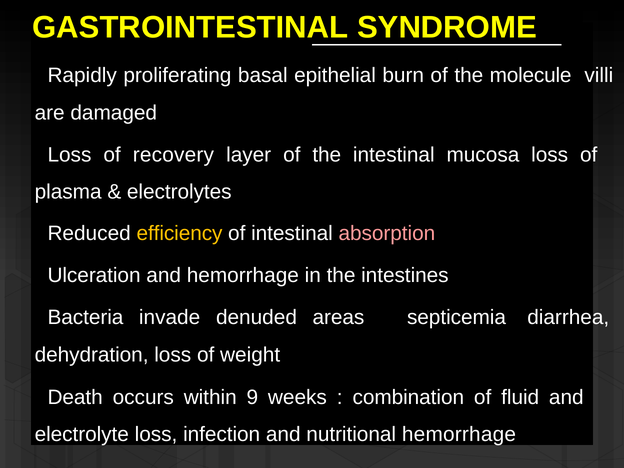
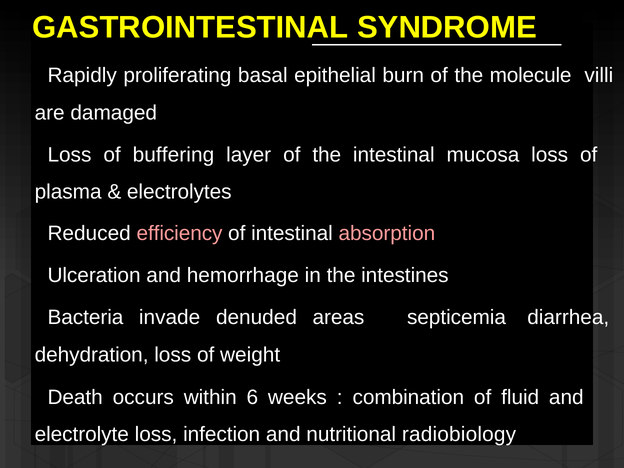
recovery: recovery -> buffering
efficiency colour: yellow -> pink
9: 9 -> 6
nutritional hemorrhage: hemorrhage -> radiobiology
